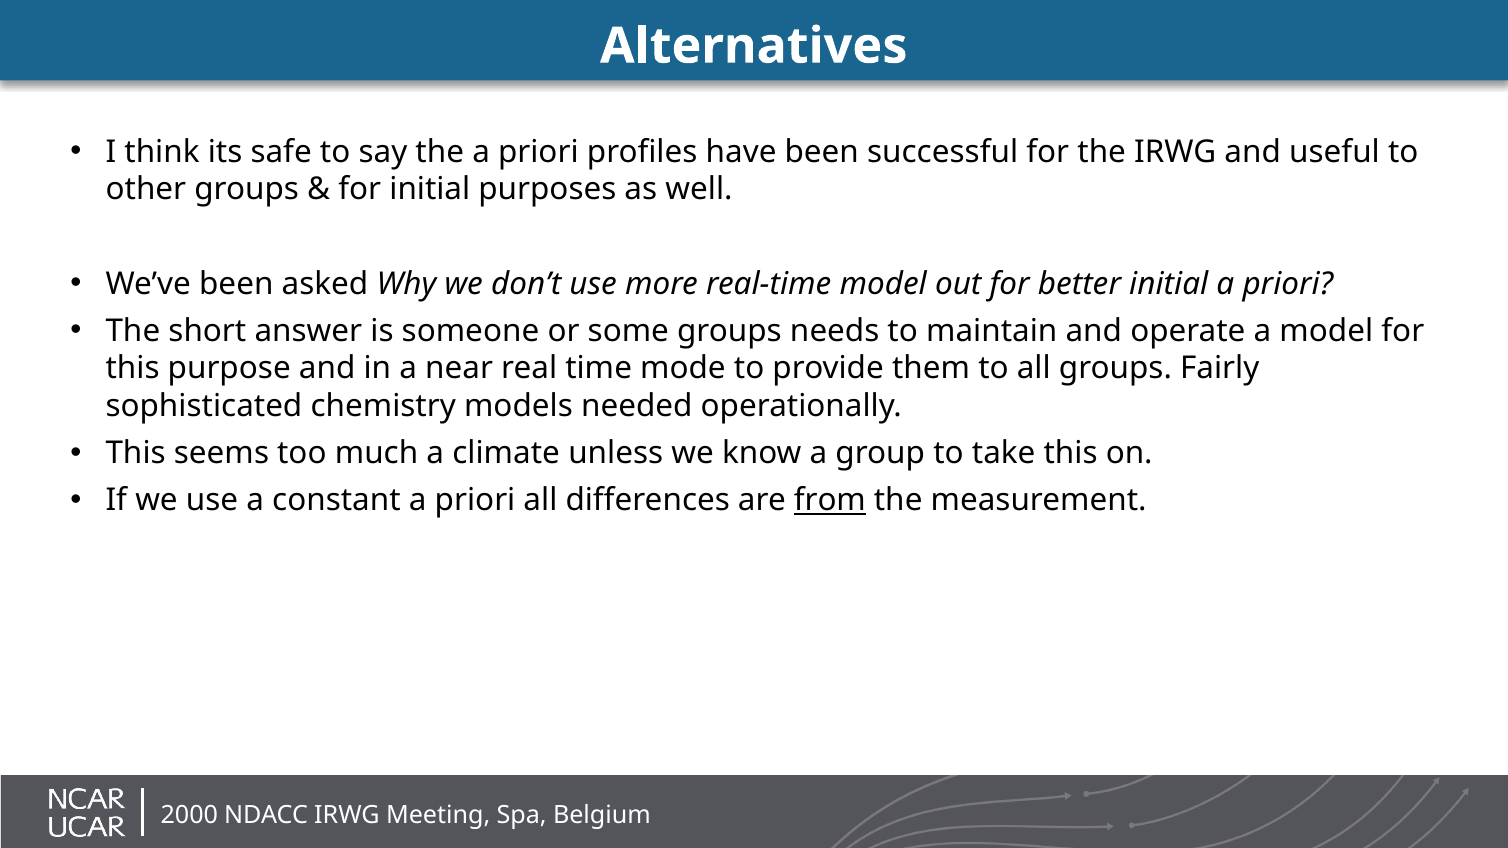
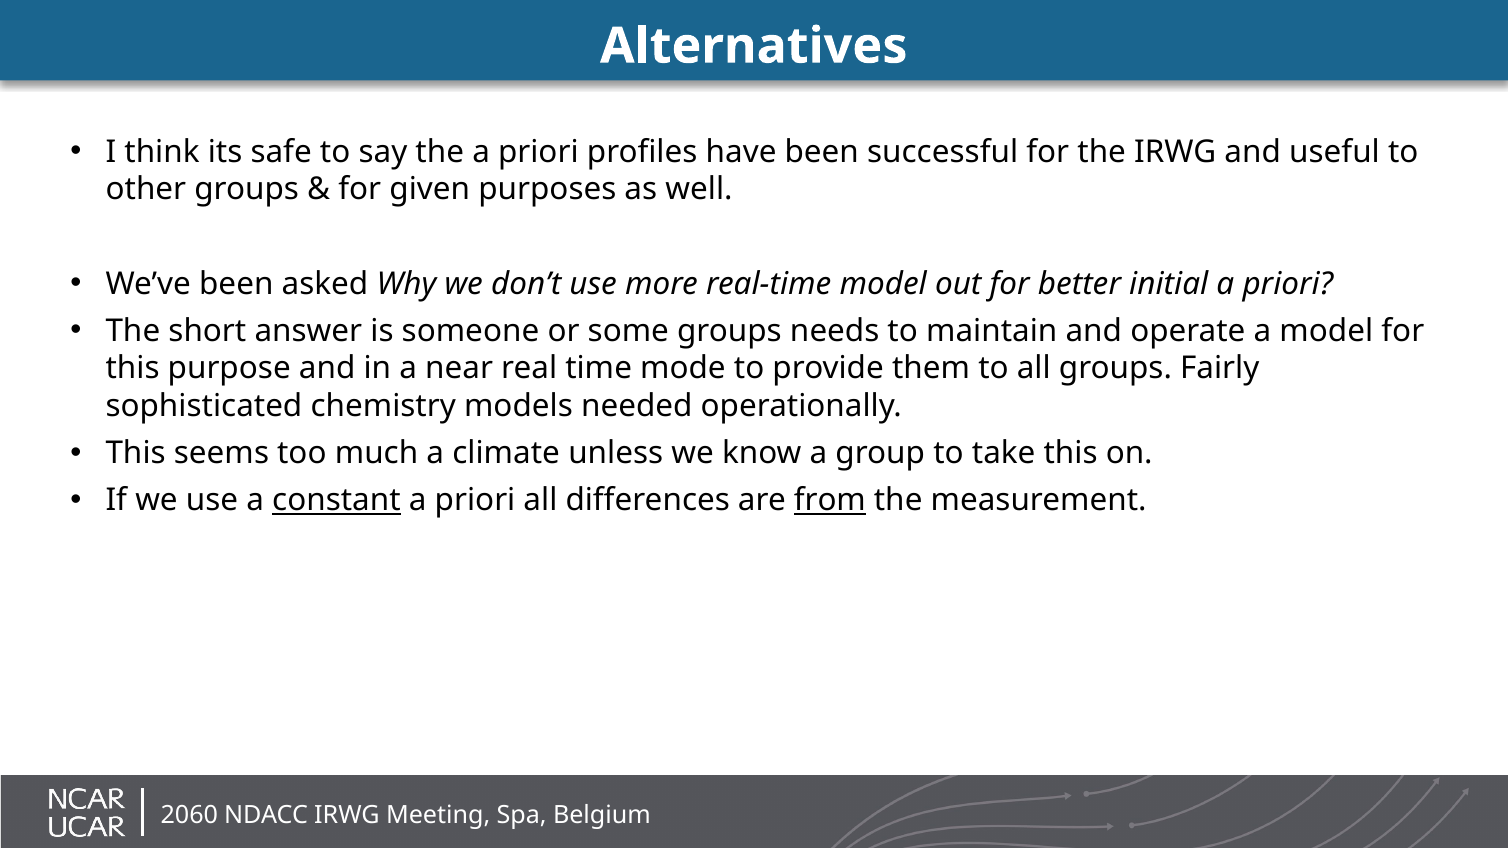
for initial: initial -> given
constant underline: none -> present
2000: 2000 -> 2060
